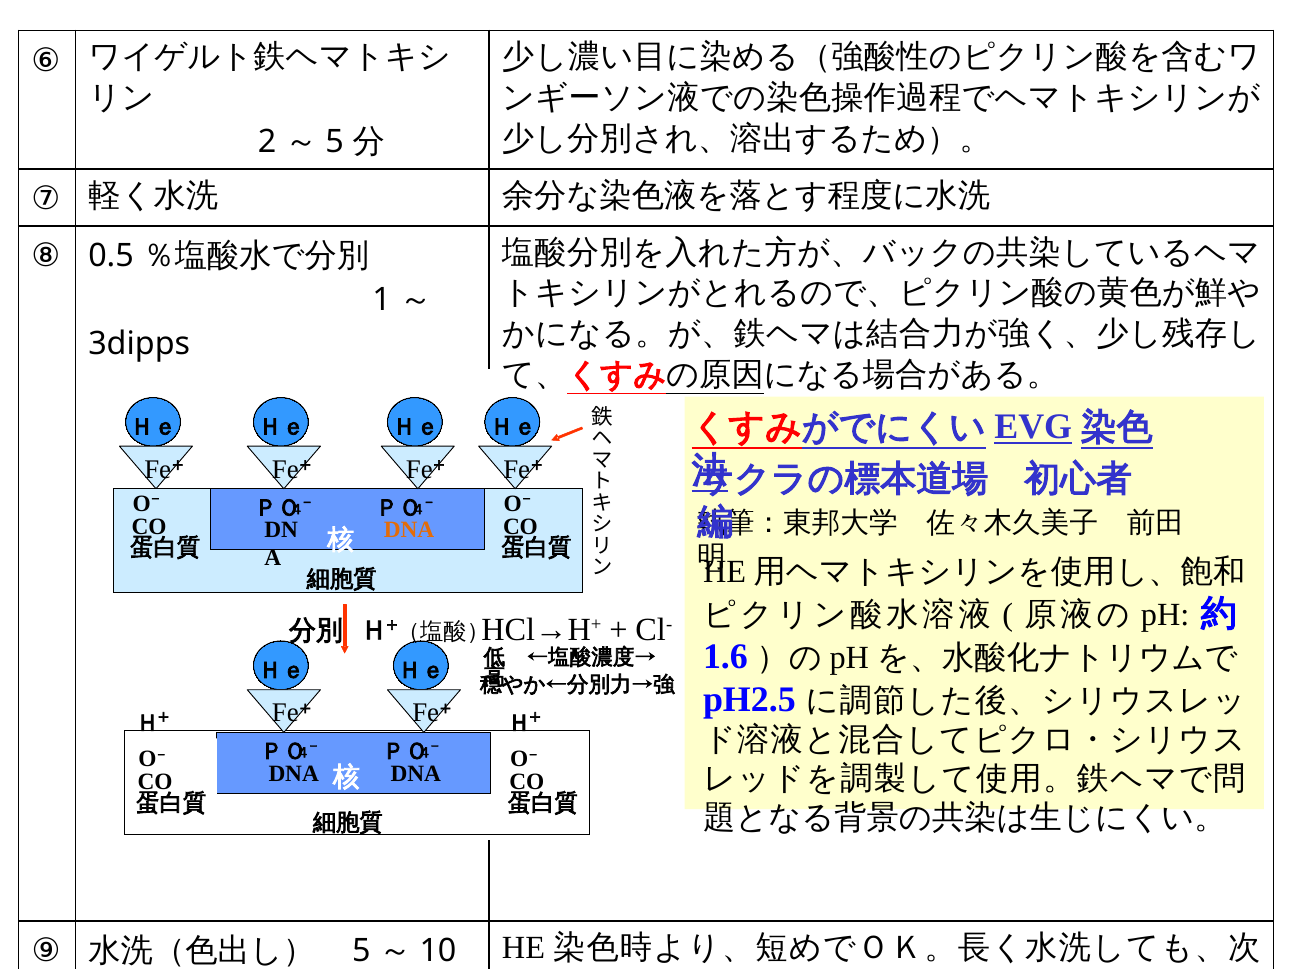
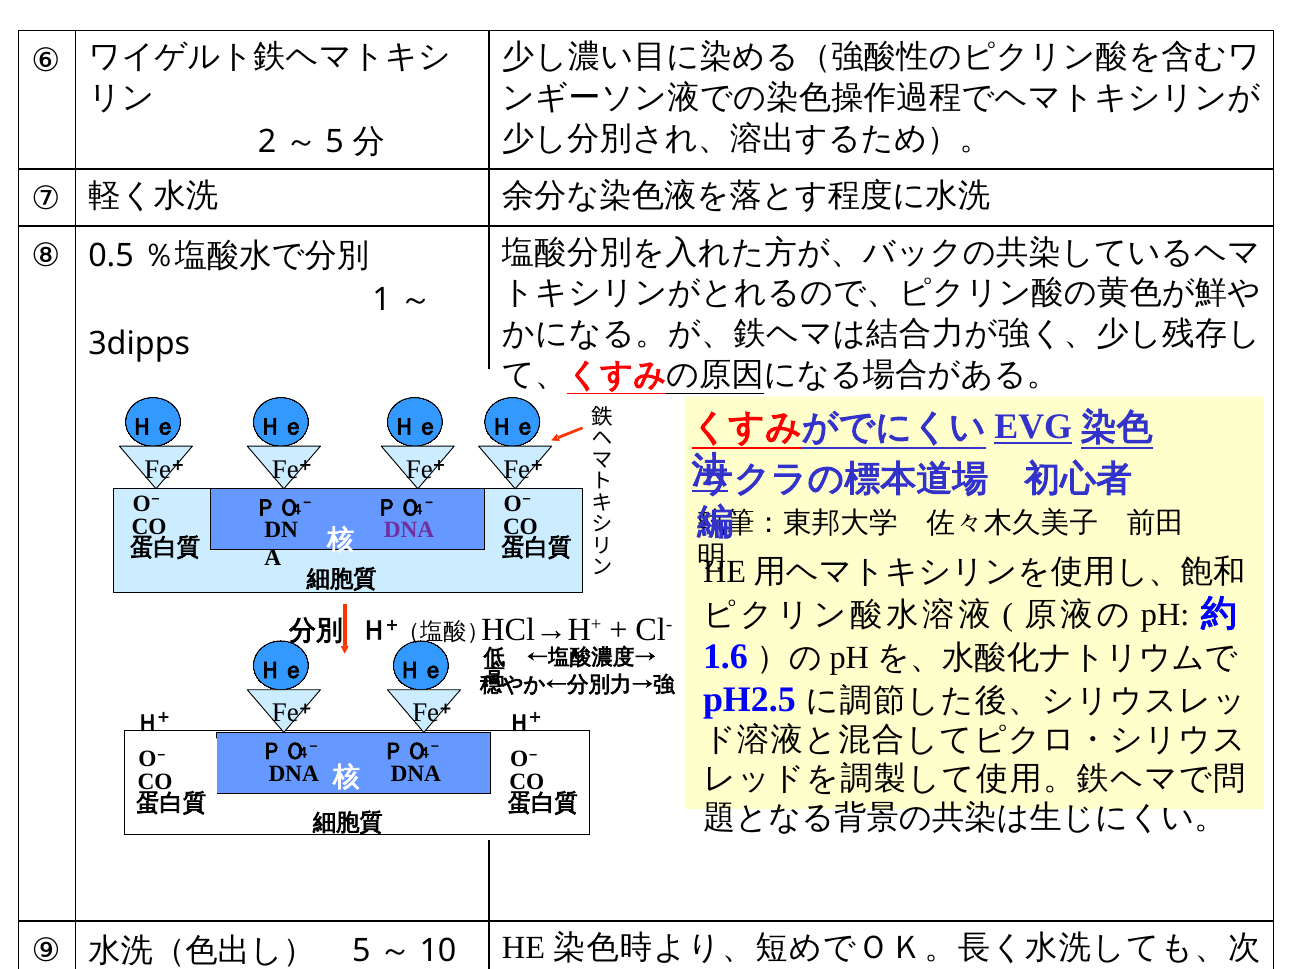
DNA at (409, 530) colour: orange -> purple
